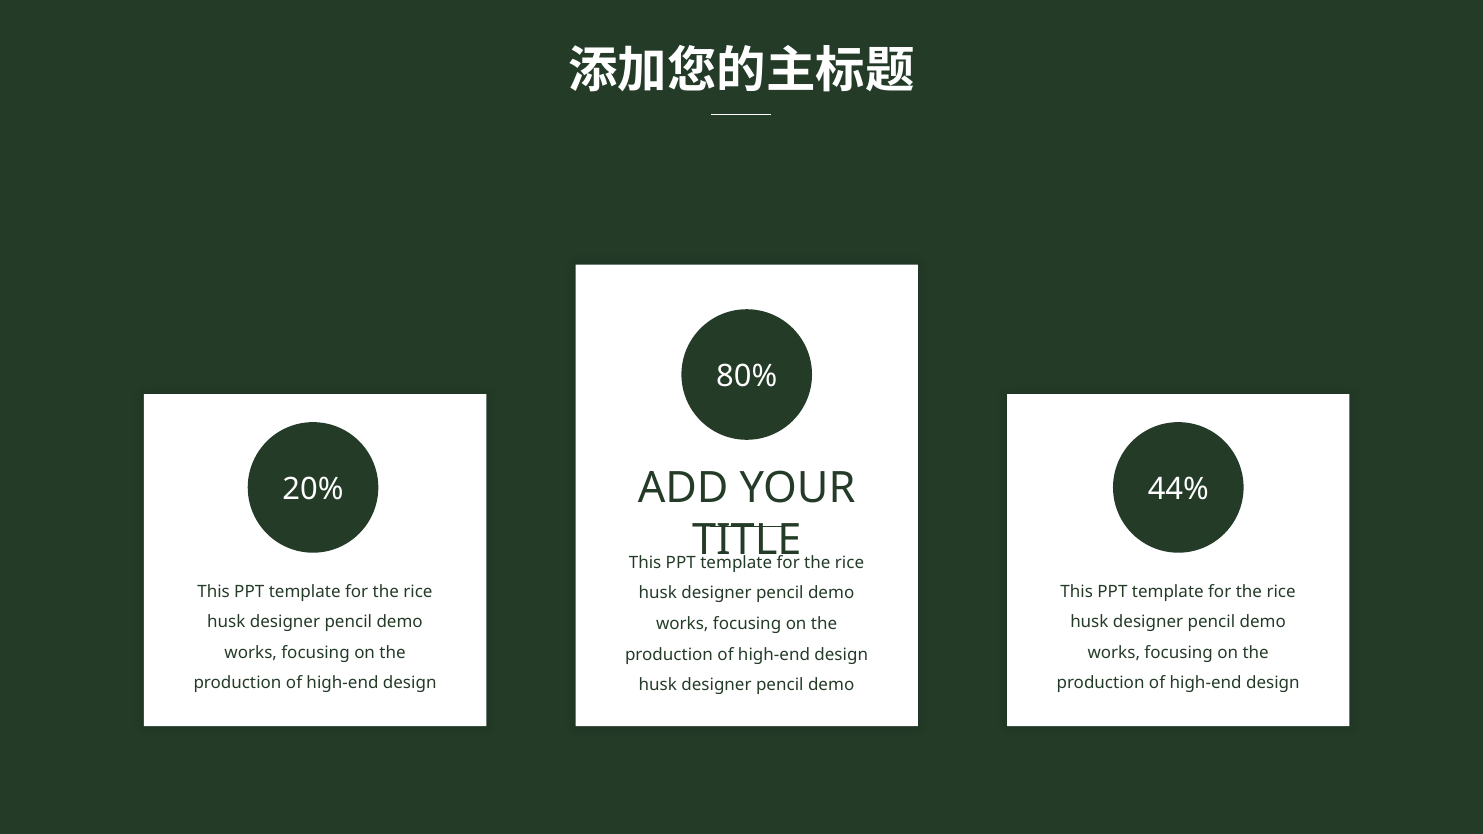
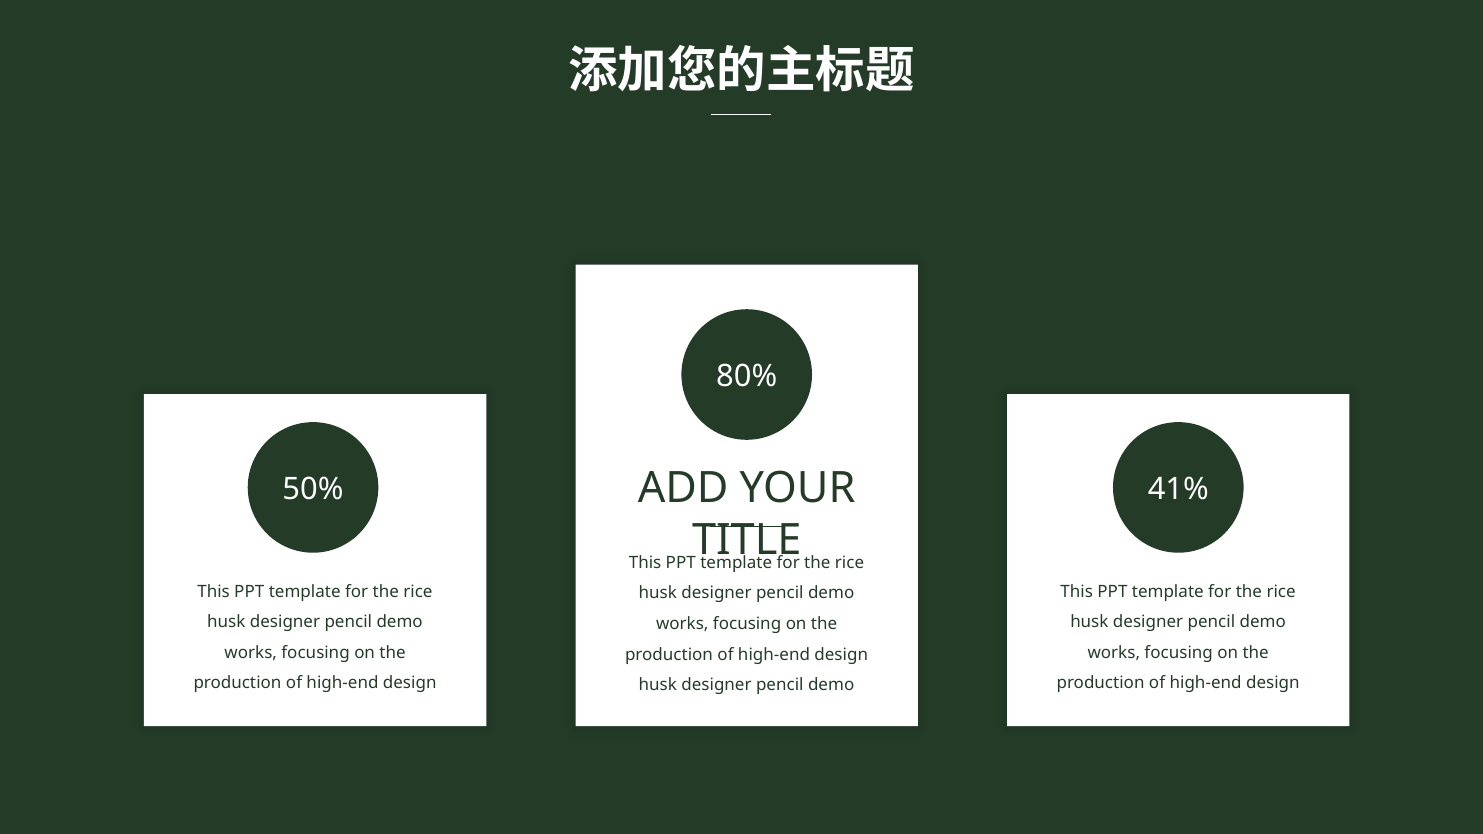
20%: 20% -> 50%
44%: 44% -> 41%
